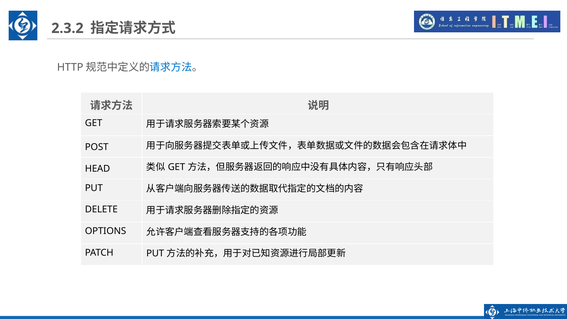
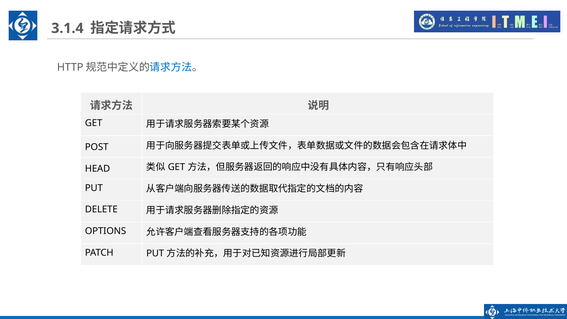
2.3.2: 2.3.2 -> 3.1.4
